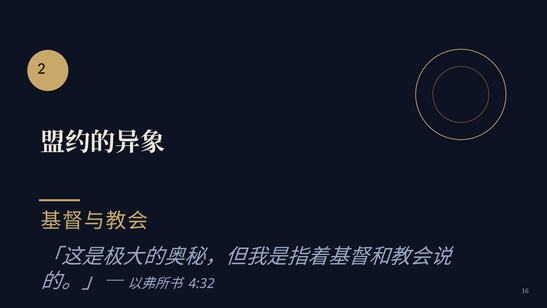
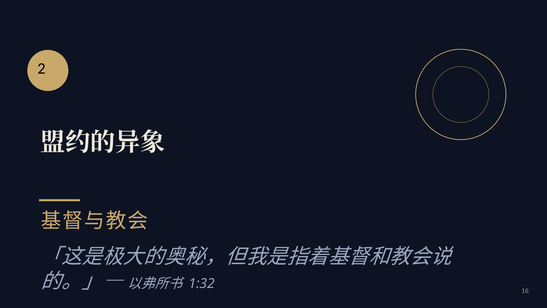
4:32: 4:32 -> 1:32
